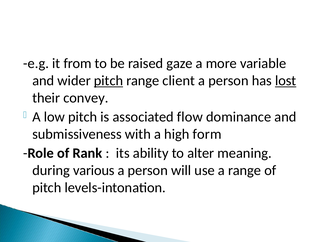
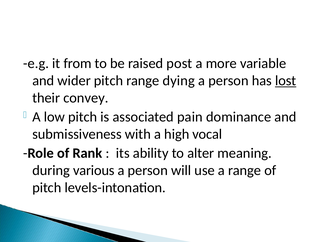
gaze: gaze -> post
pitch at (109, 81) underline: present -> none
client: client -> dying
flow: flow -> pain
form: form -> vocal
